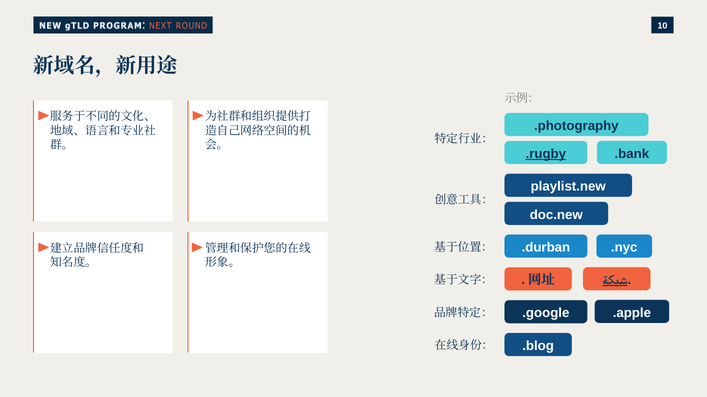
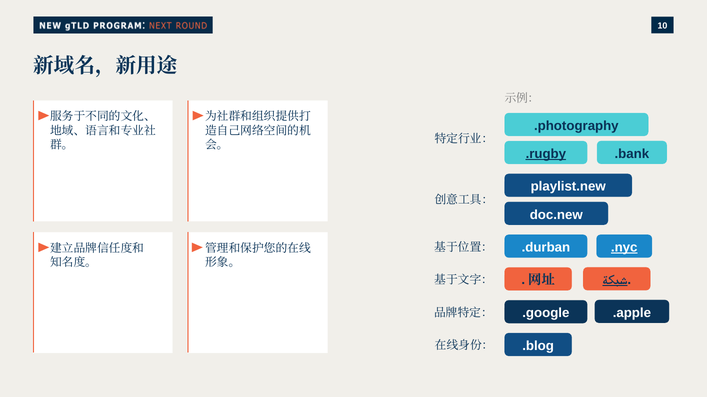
.nyc underline: none -> present
